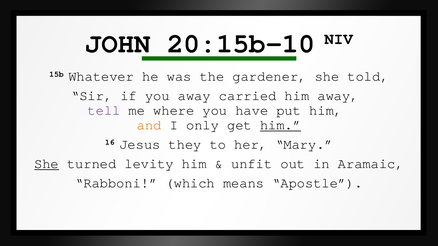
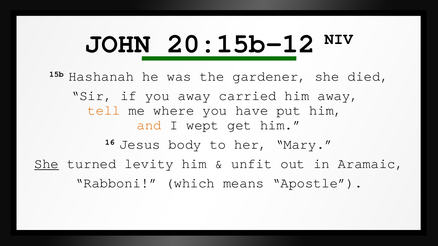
20:15b-10: 20:15b-10 -> 20:15b-12
Whatever: Whatever -> Hashanah
told: told -> died
tell colour: purple -> orange
only: only -> wept
him at (281, 125) underline: present -> none
they: they -> body
